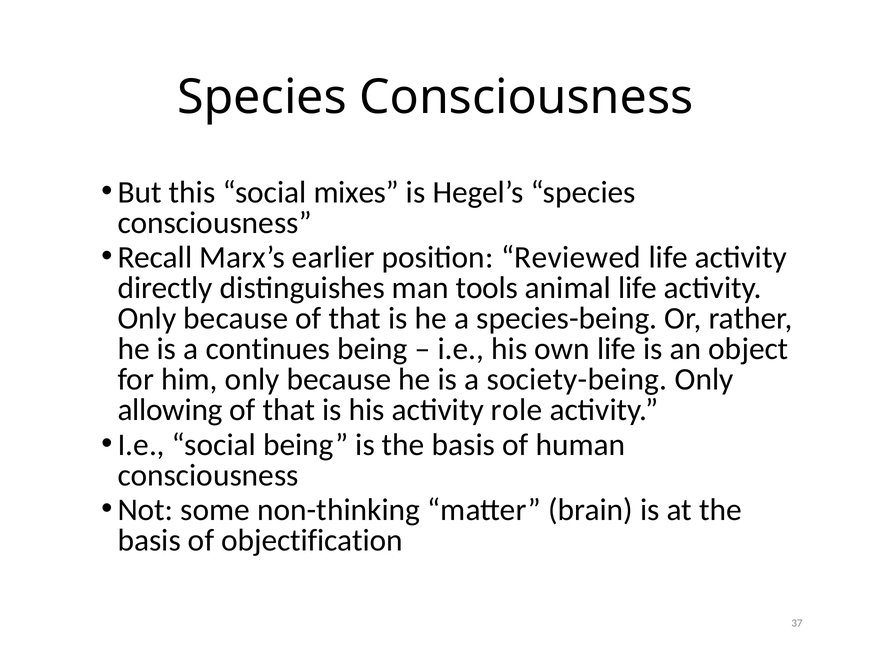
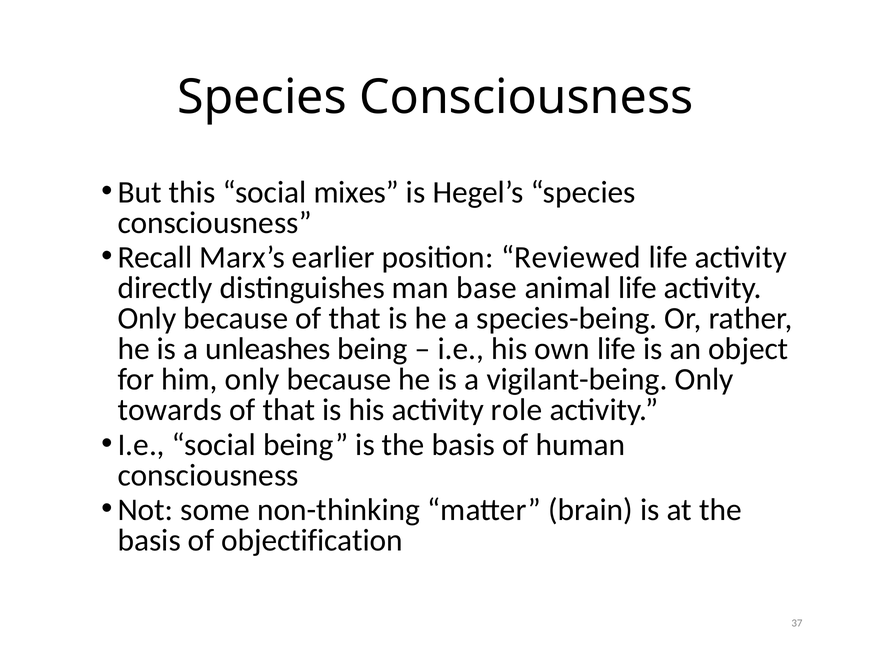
tools: tools -> base
continues: continues -> unleashes
society-being: society-being -> vigilant-being
allowing: allowing -> towards
